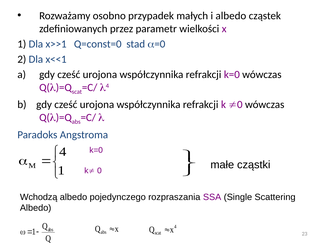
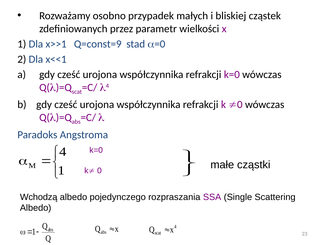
i albedo: albedo -> bliskiej
Q=const=0: Q=const=0 -> Q=const=9
